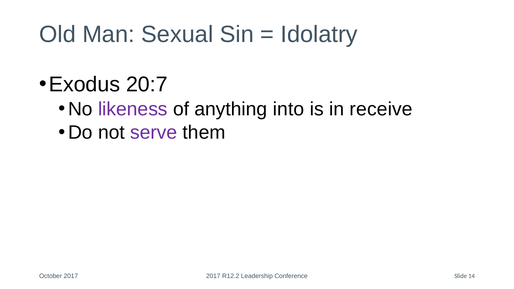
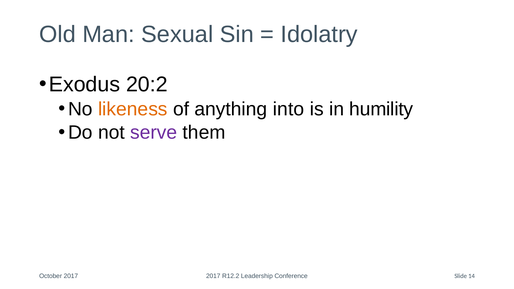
20:7: 20:7 -> 20:2
likeness colour: purple -> orange
receive: receive -> humility
